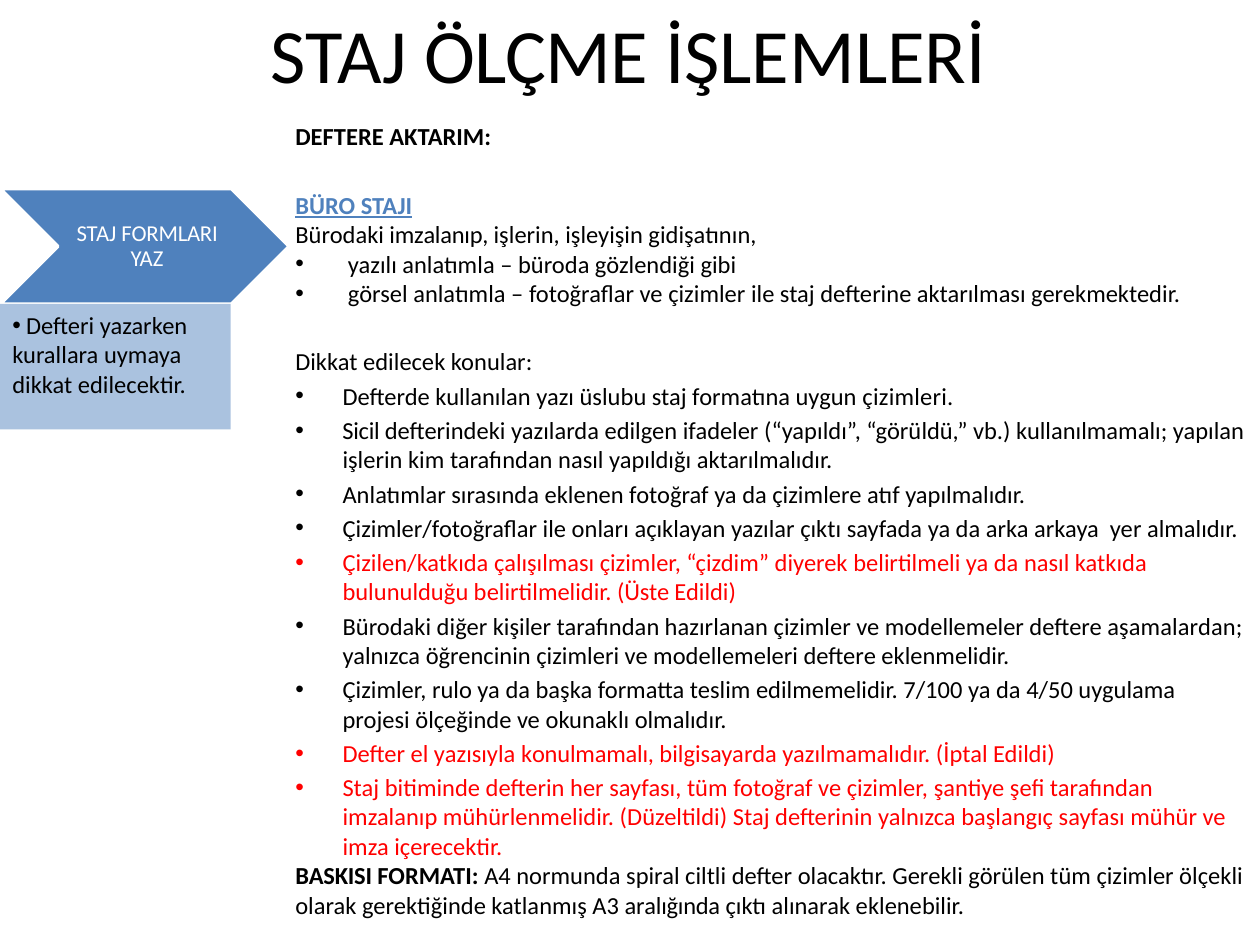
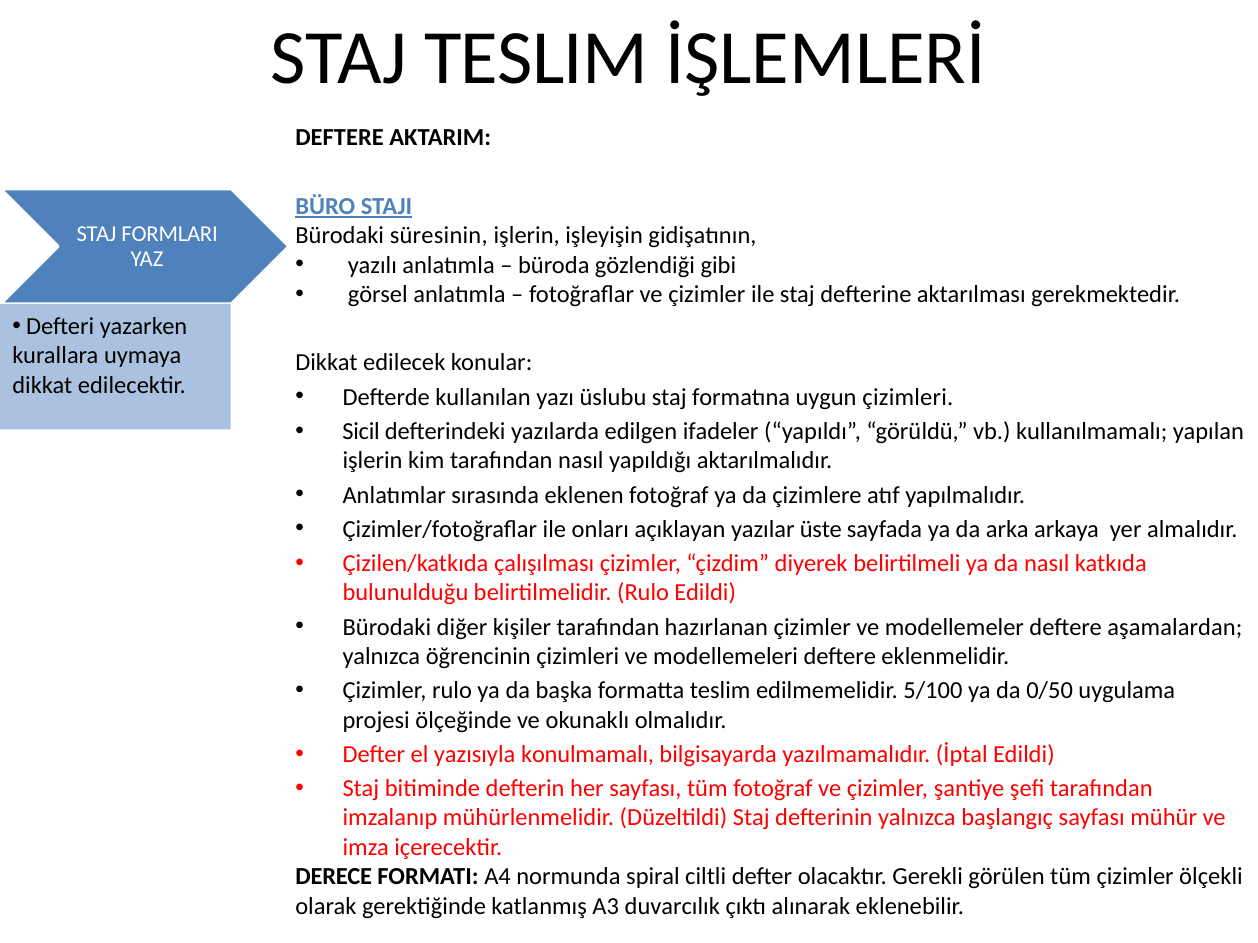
STAJ ÖLÇME: ÖLÇME -> TESLIM
Bürodaki imzalanıp: imzalanıp -> süresinin
yazılar çıktı: çıktı -> üste
belirtilmelidir Üste: Üste -> Rulo
7/100: 7/100 -> 5/100
4/50: 4/50 -> 0/50
BASKISI: BASKISI -> DERECE
aralığında: aralığında -> duvarcılık
